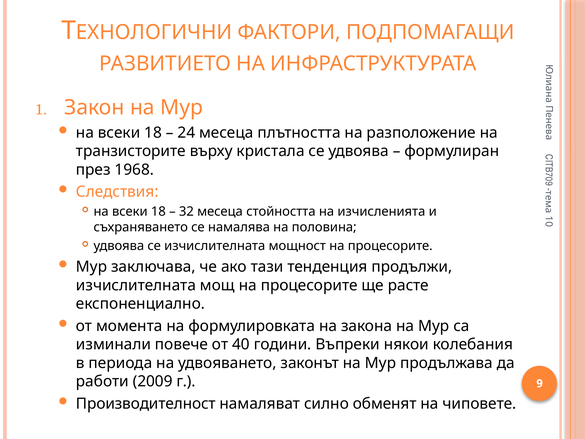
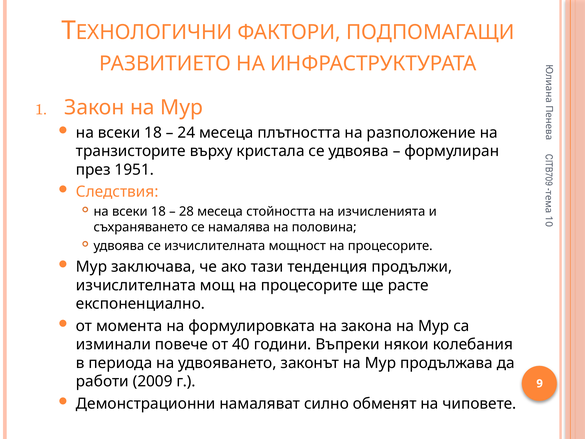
1968: 1968 -> 1951
32: 32 -> 28
Производителност: Производителност -> Демонстрационни
